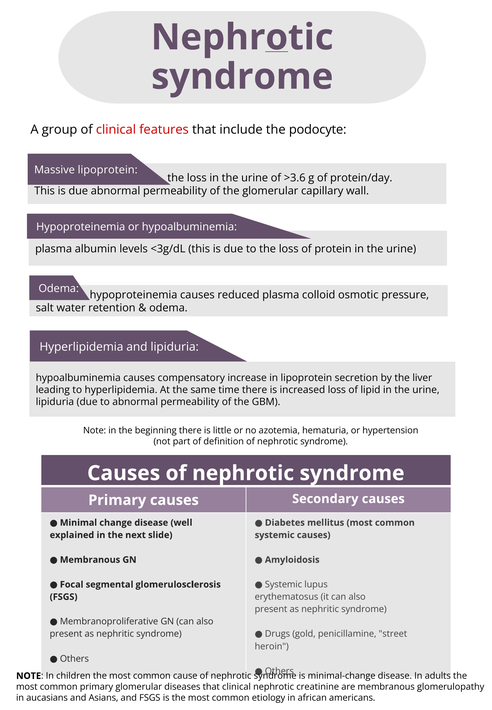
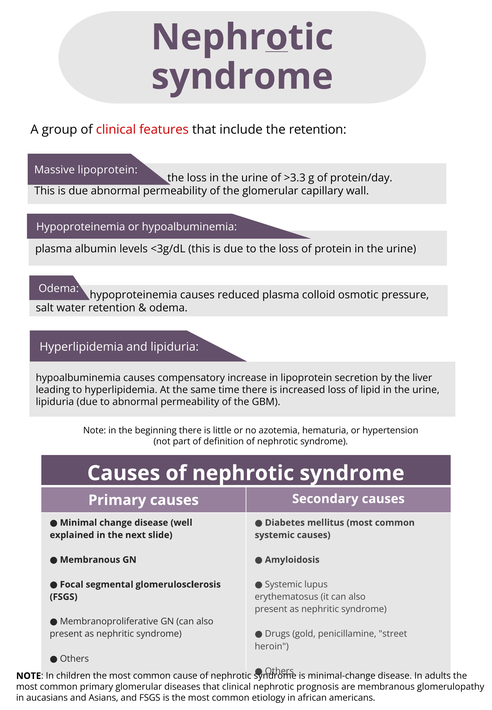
the podocyte: podocyte -> retention
>3.6: >3.6 -> >3.3
creatinine: creatinine -> prognosis
